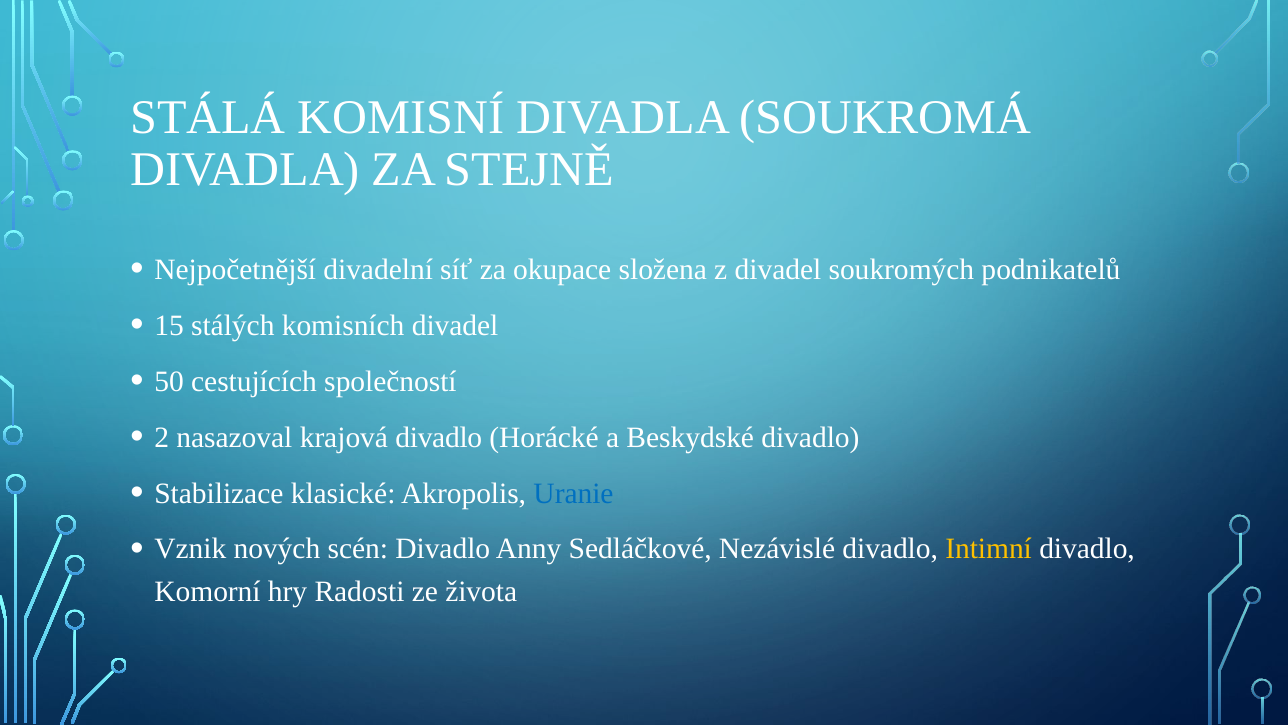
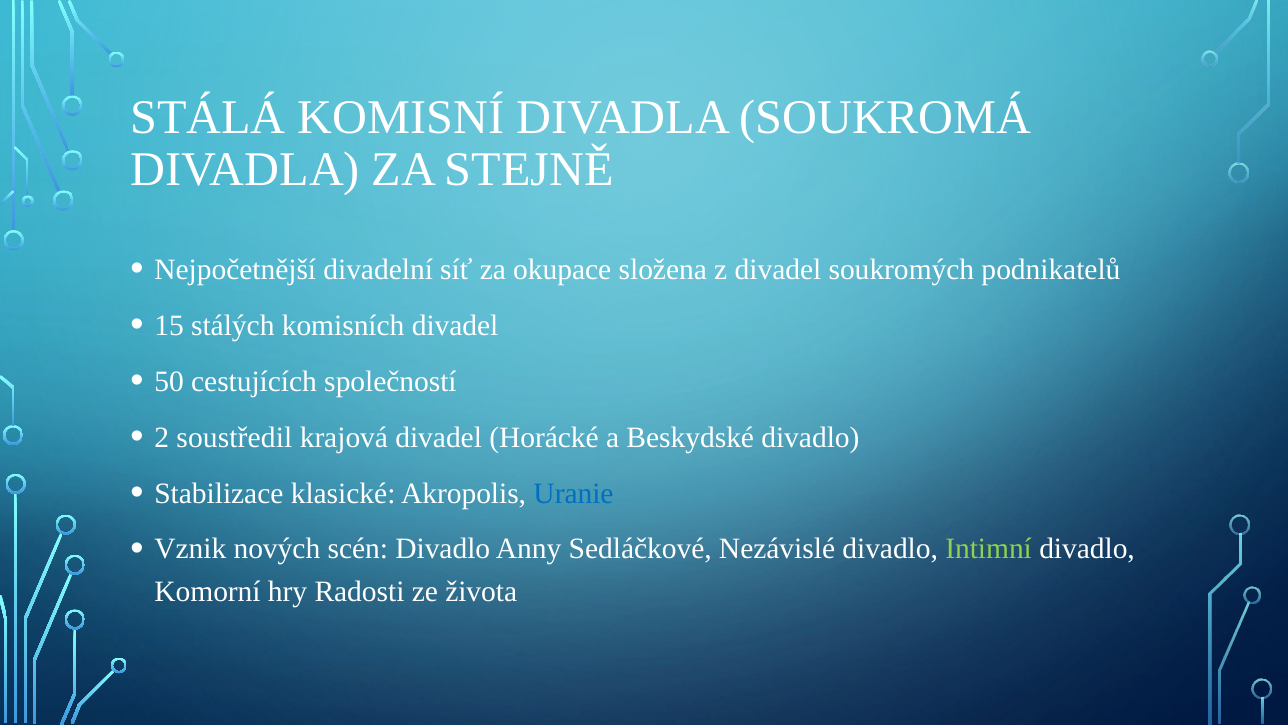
nasazoval: nasazoval -> soustředil
krajová divadlo: divadlo -> divadel
Intimní colour: yellow -> light green
